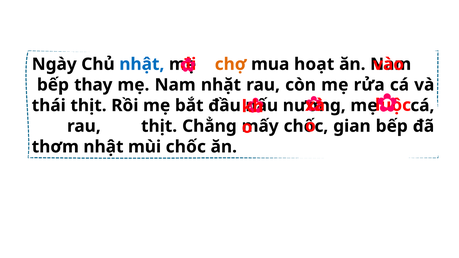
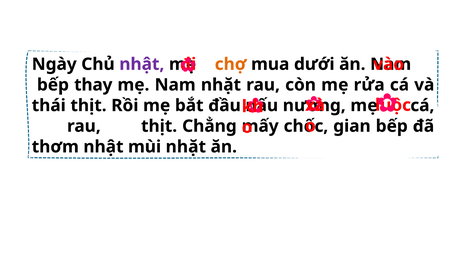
nhật at (142, 64) colour: blue -> purple
hoạt: hoạt -> dưới
mùi chốc: chốc -> nhặt
